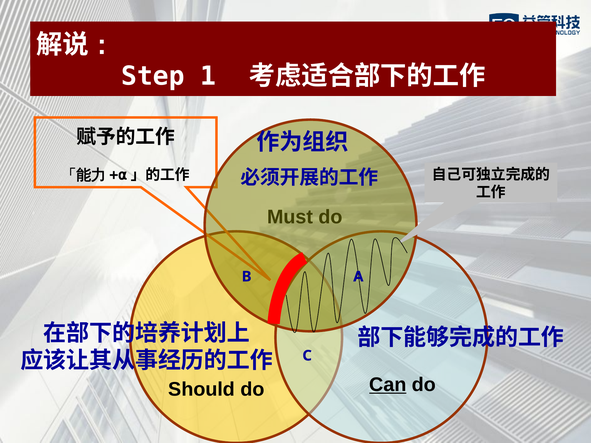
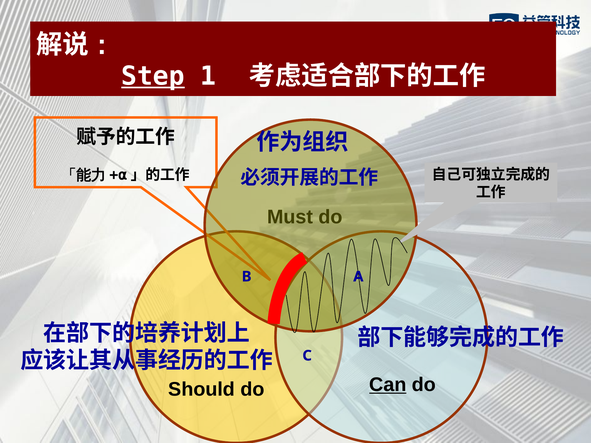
Step underline: none -> present
